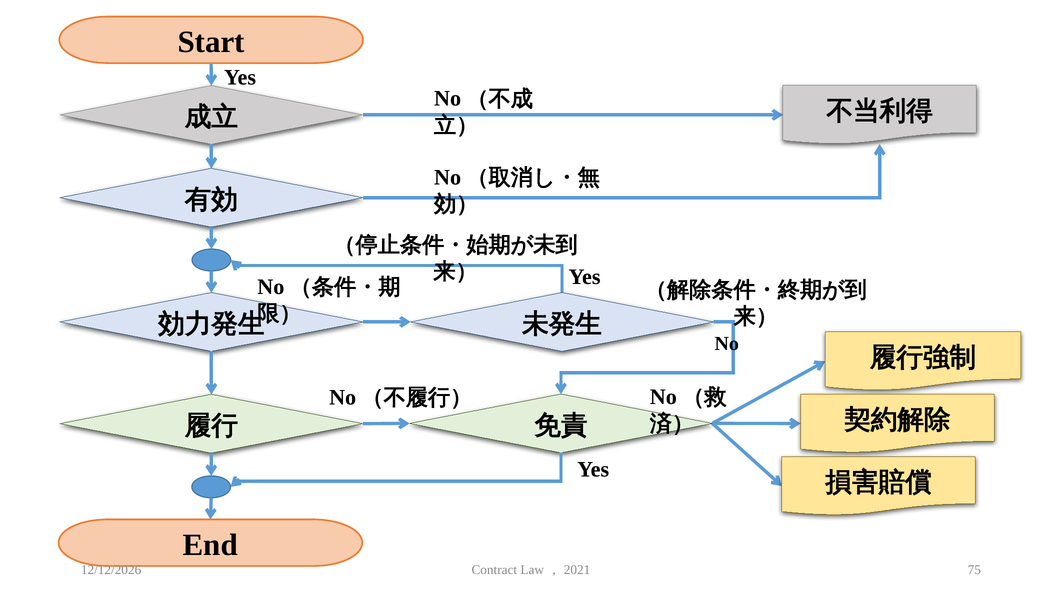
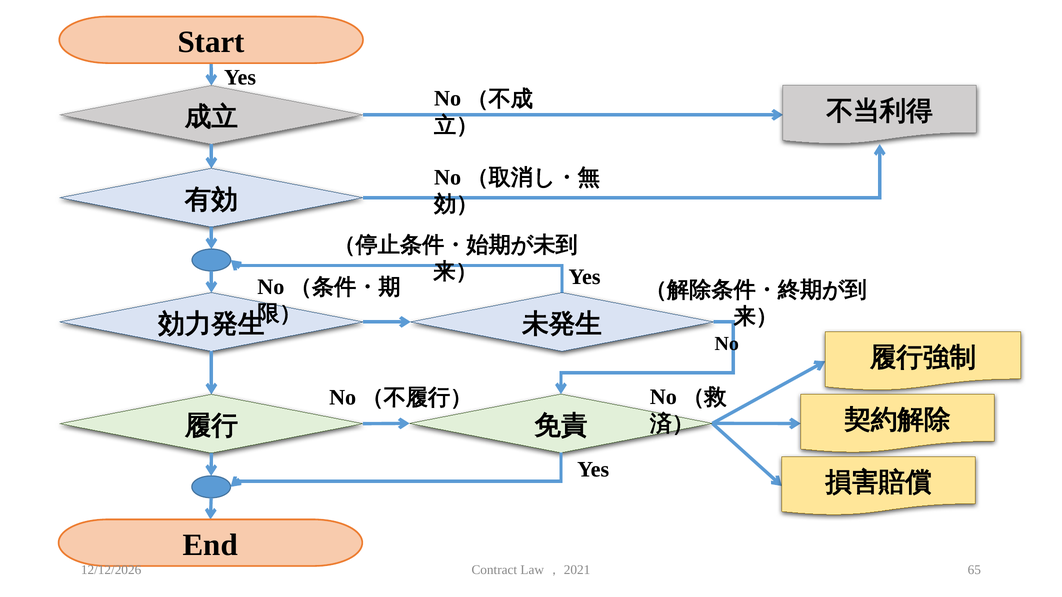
75: 75 -> 65
